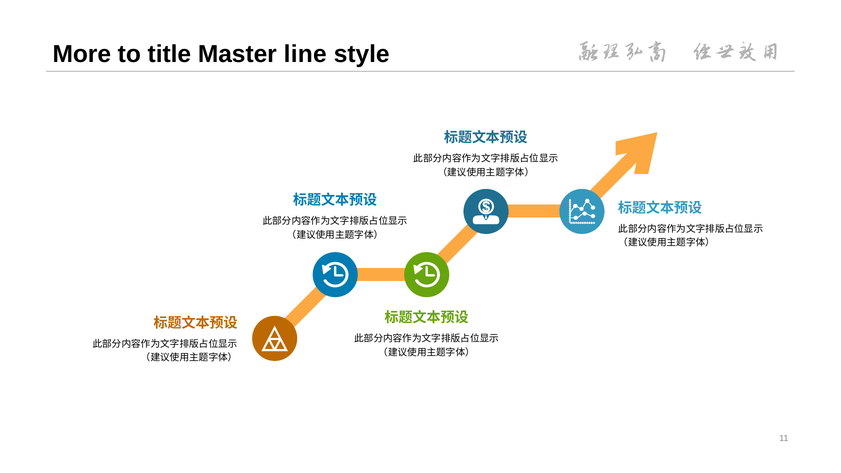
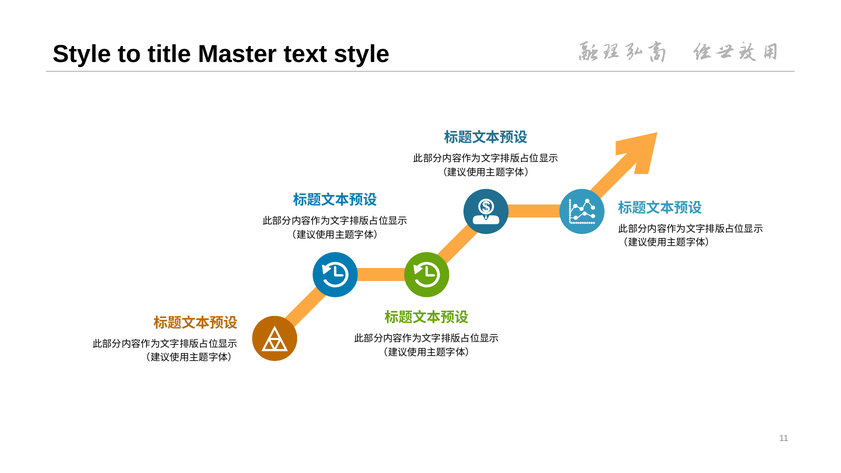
More at (82, 54): More -> Style
line: line -> text
